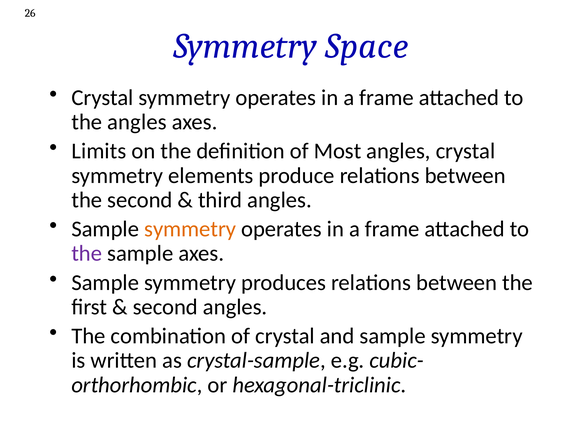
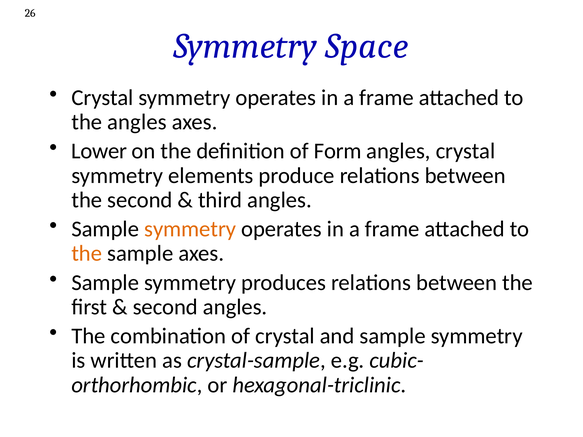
Limits: Limits -> Lower
Most: Most -> Form
the at (87, 254) colour: purple -> orange
